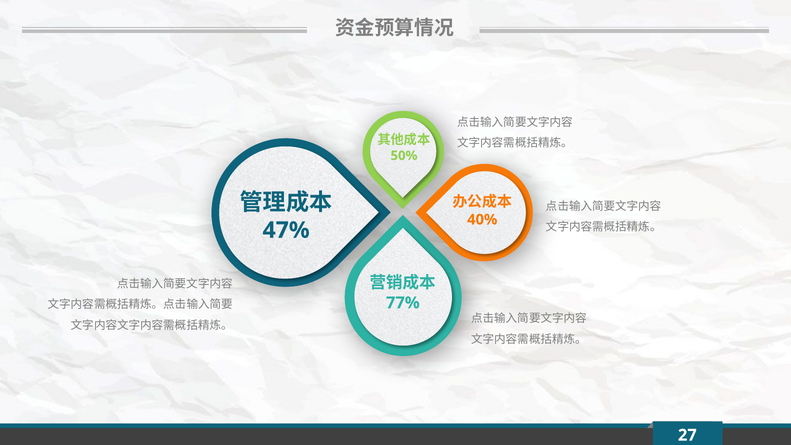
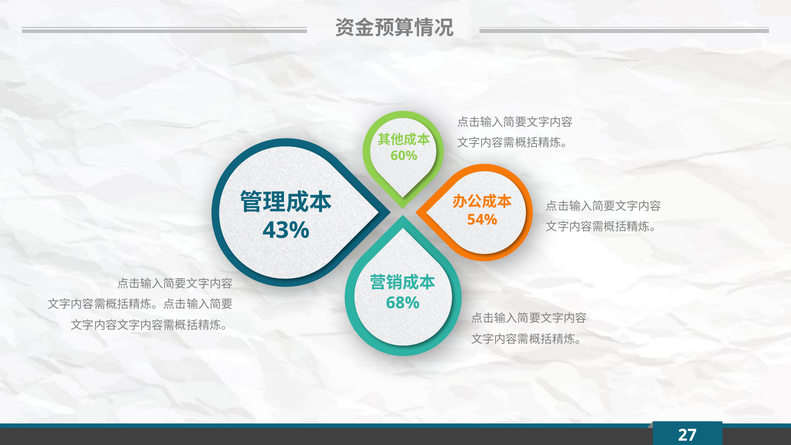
50%: 50% -> 60%
40%: 40% -> 54%
47%: 47% -> 43%
77%: 77% -> 68%
